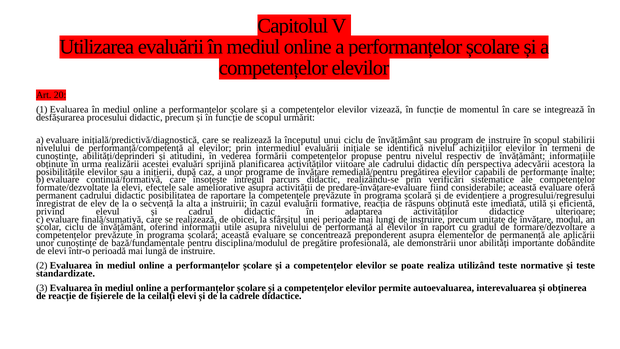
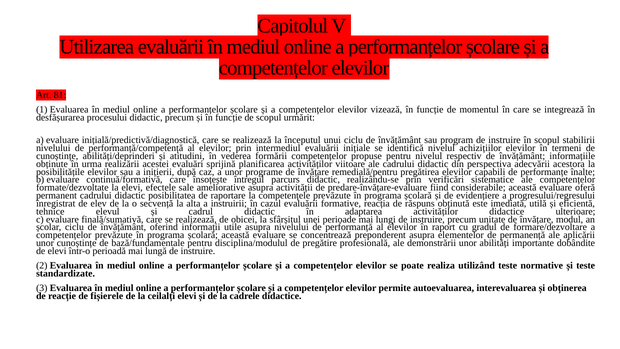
20: 20 -> 81
privind: privind -> tehnice
